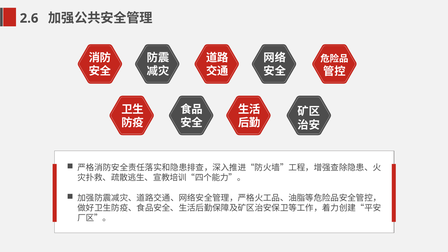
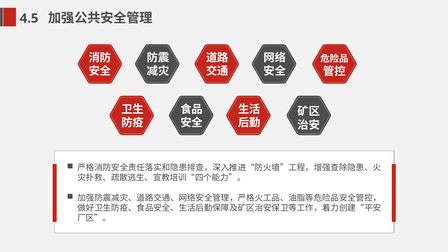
2.6: 2.6 -> 4.5
